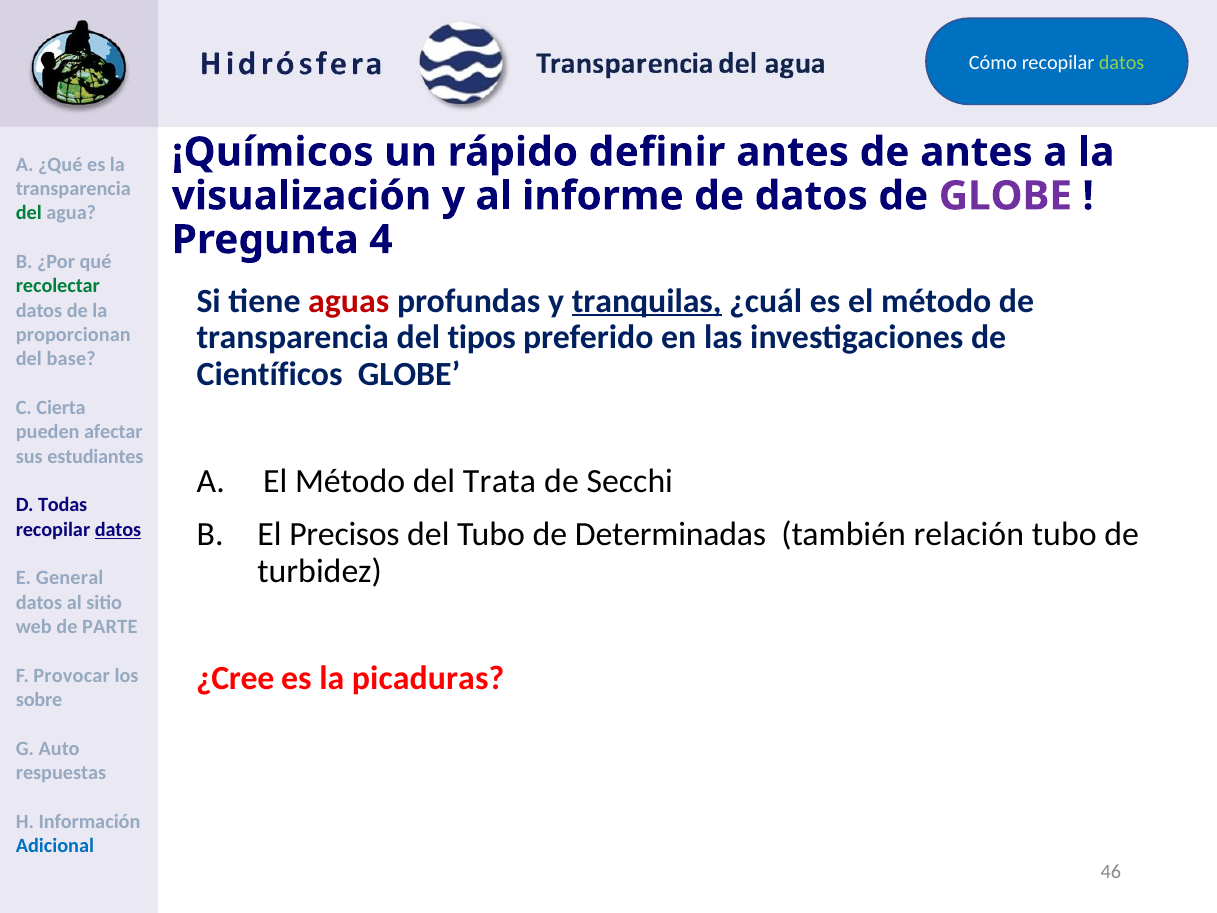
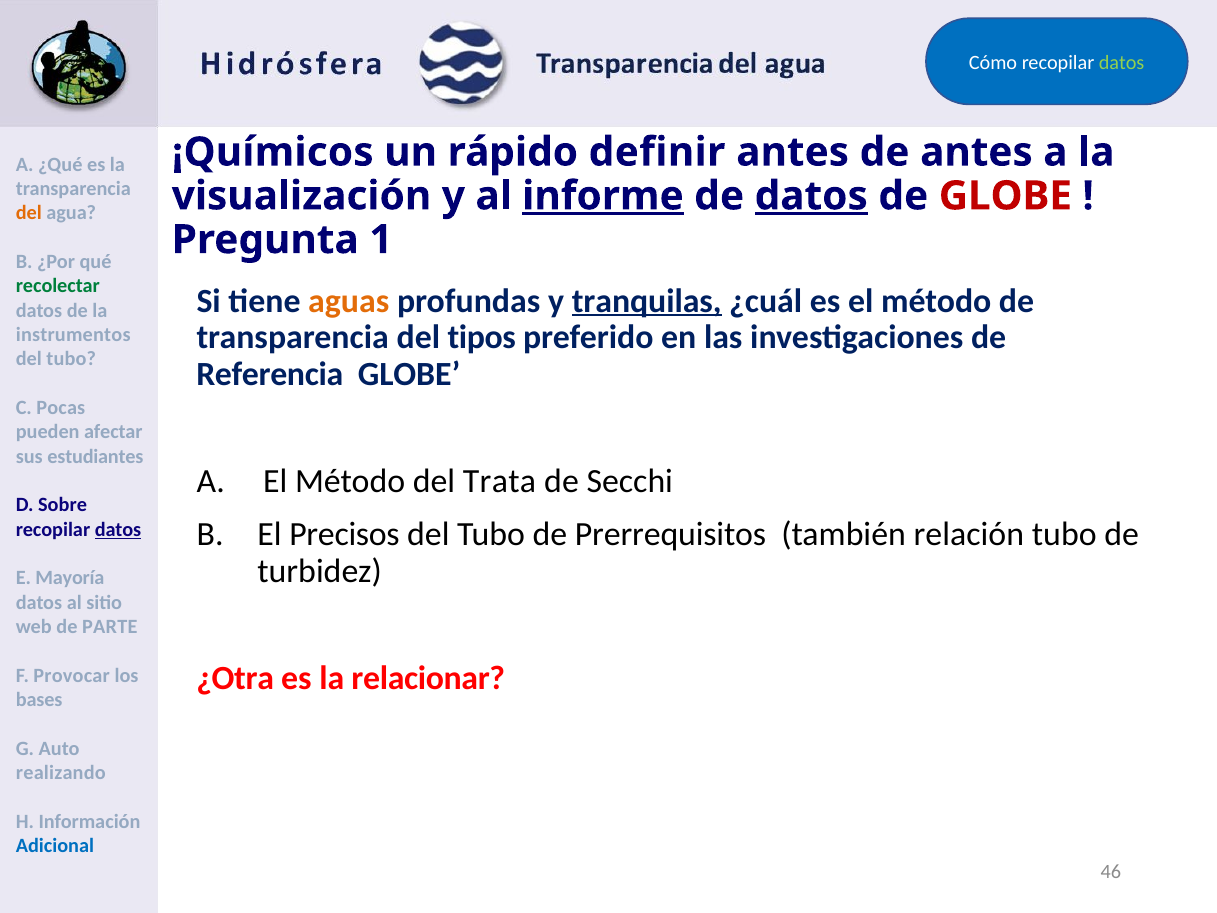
informe underline: none -> present
datos at (811, 196) underline: none -> present
GLOBE at (1005, 196) colour: purple -> red
del at (29, 213) colour: green -> orange
4: 4 -> 1
aguas colour: red -> orange
proporcionan: proporcionan -> instrumentos
base at (71, 359): base -> tubo
Científicos: Científicos -> Referencia
Cierta: Cierta -> Pocas
Todas: Todas -> Sobre
Determinadas: Determinadas -> Prerrequisitos
General: General -> Mayoría
¿Cree: ¿Cree -> ¿Otra
picaduras: picaduras -> relacionar
sobre: sobre -> bases
respuestas: respuestas -> realizando
